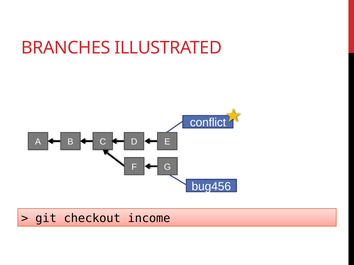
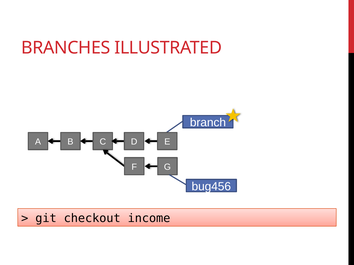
conflict: conflict -> branch
